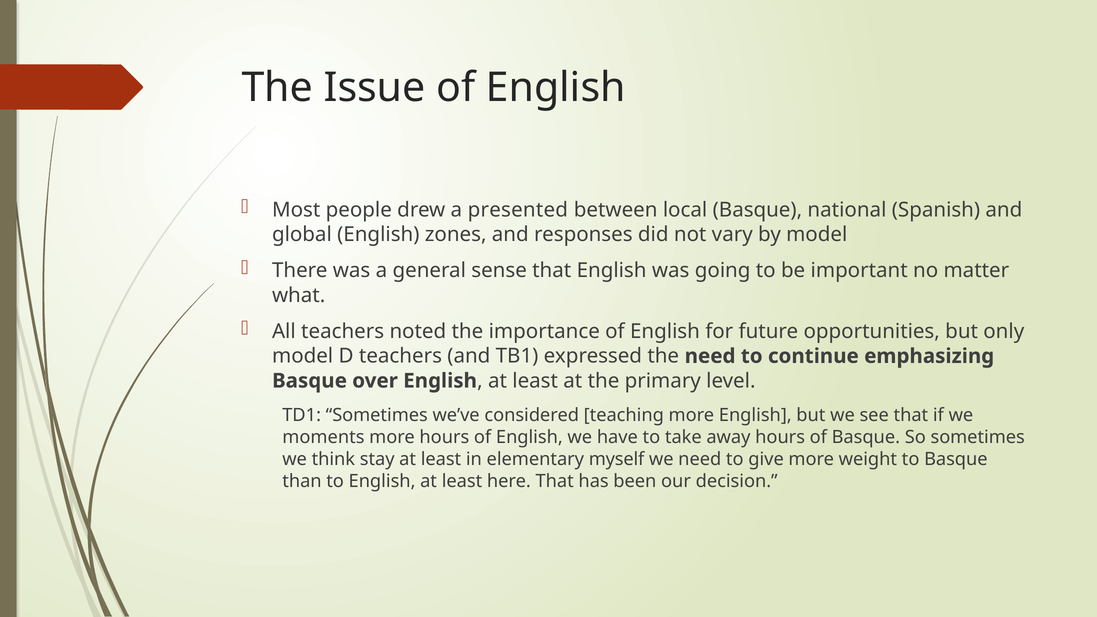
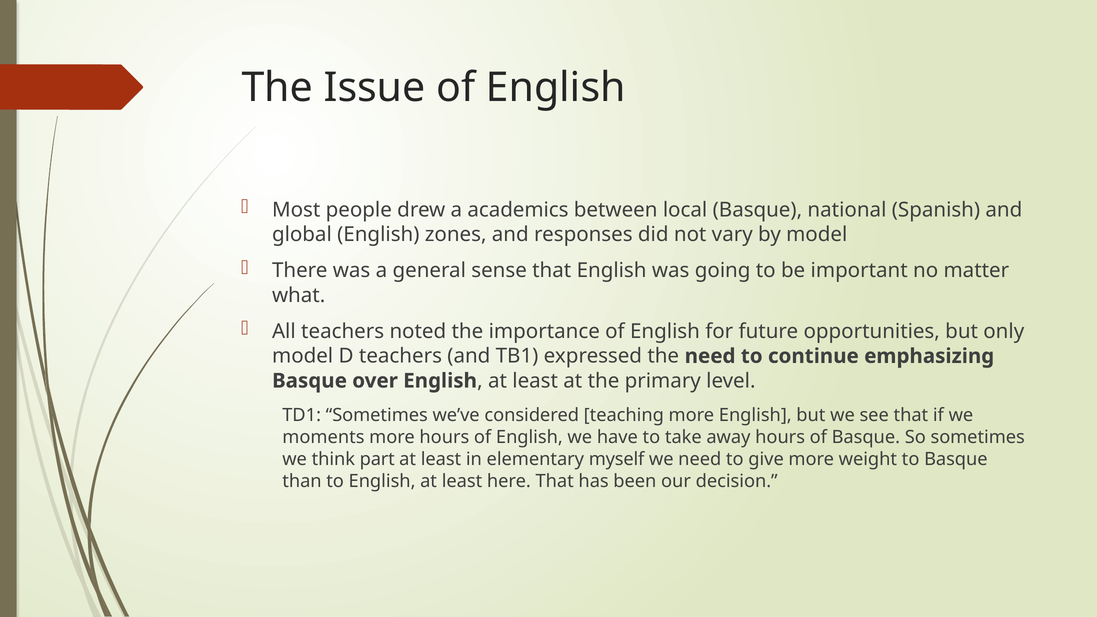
presented: presented -> academics
stay: stay -> part
